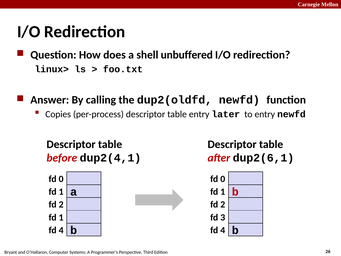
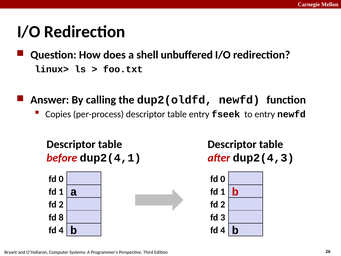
later: later -> fseek
dup2(6,1: dup2(6,1 -> dup2(4,3
1 at (61, 217): 1 -> 8
